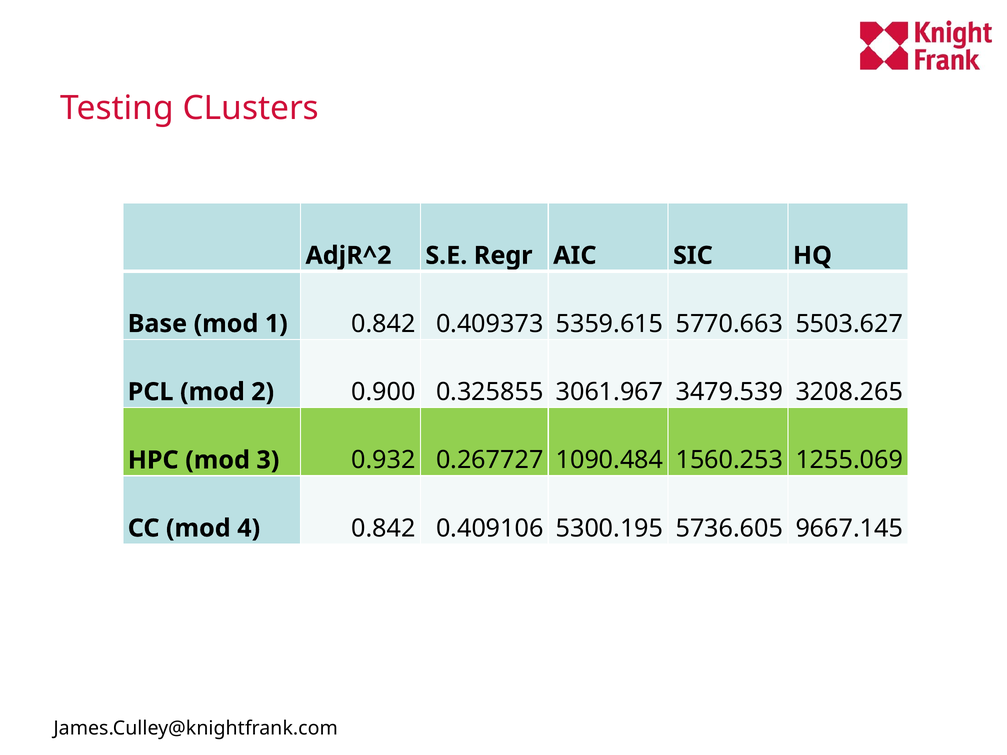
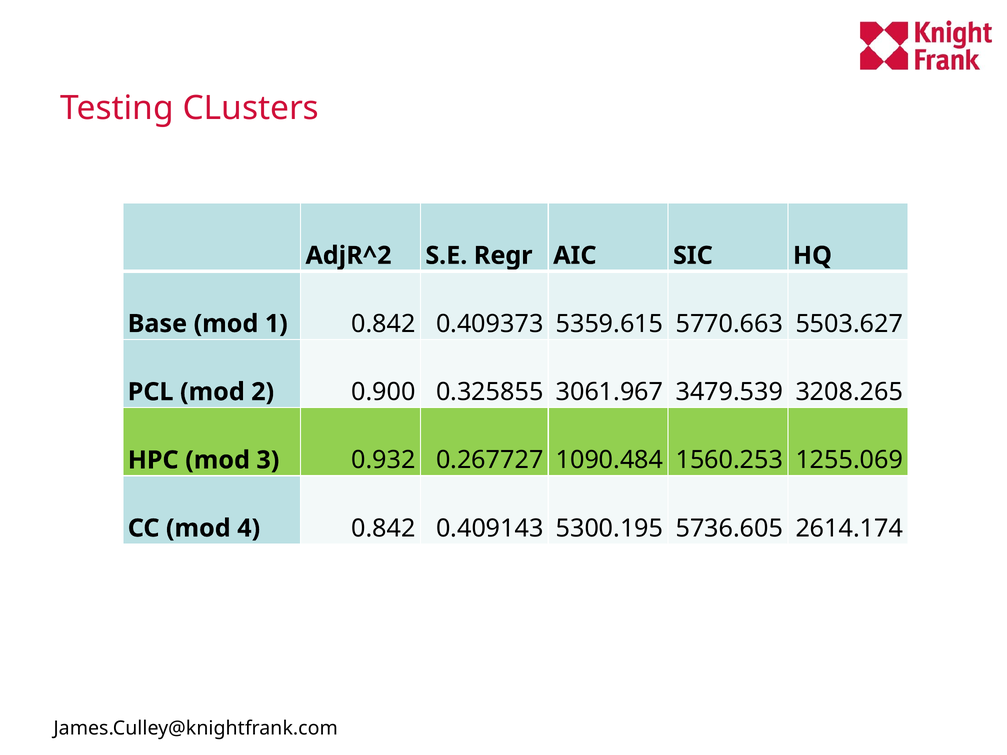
0.409106: 0.409106 -> 0.409143
9667.145: 9667.145 -> 2614.174
